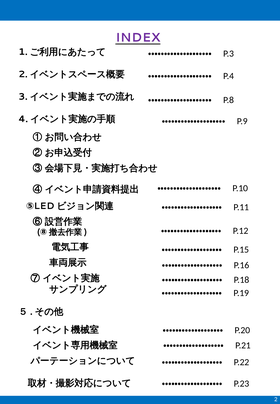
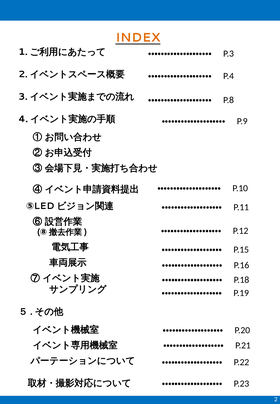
INDEX colour: purple -> orange
